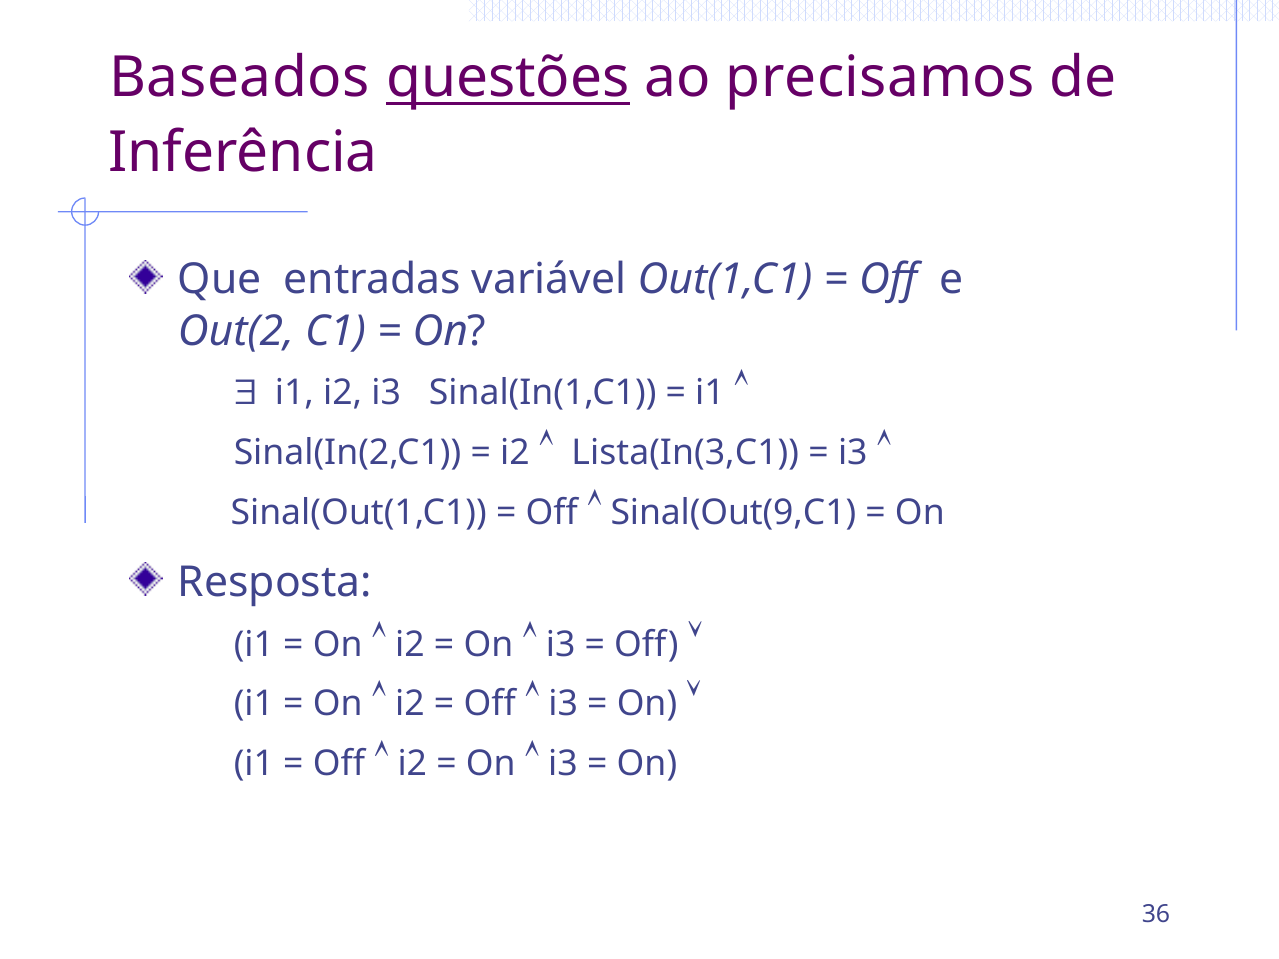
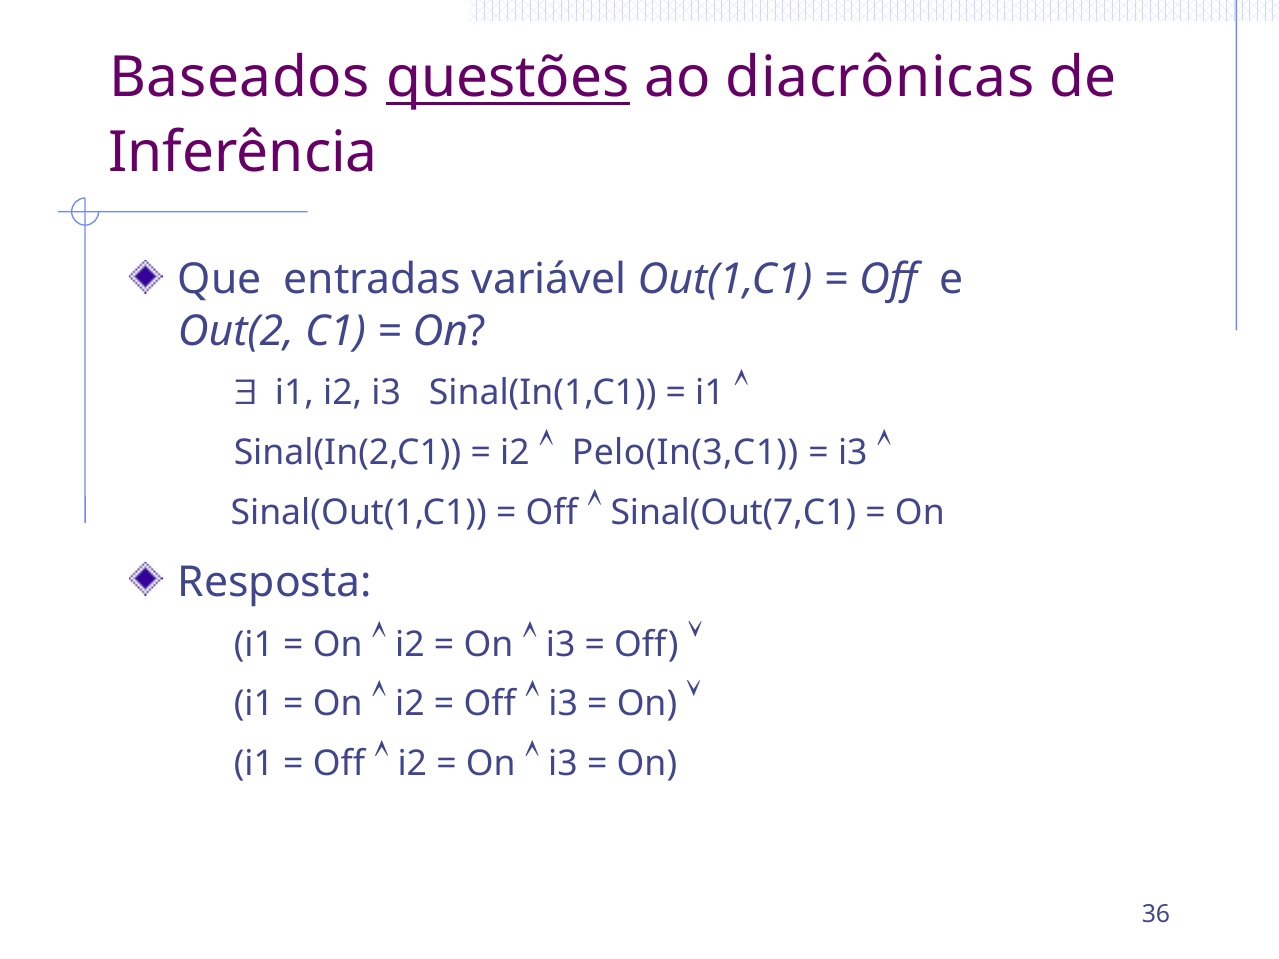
precisamos: precisamos -> diacrônicas
Lista(In(3,C1: Lista(In(3,C1 -> Pelo(In(3,C1
Sinal(Out(9,C1: Sinal(Out(9,C1 -> Sinal(Out(7,C1
